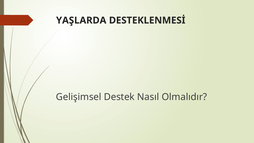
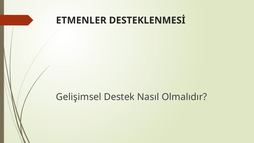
YAŞLARDA: YAŞLARDA -> ETMENLER
